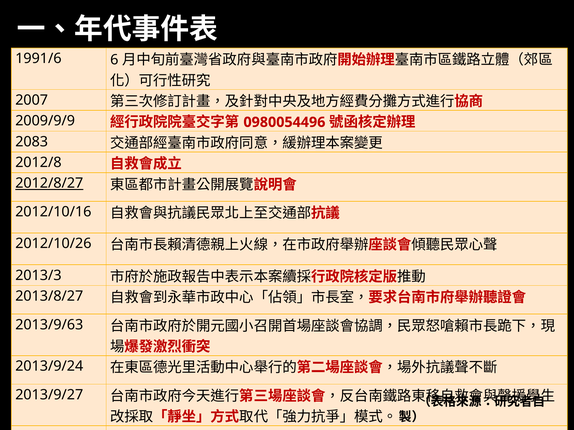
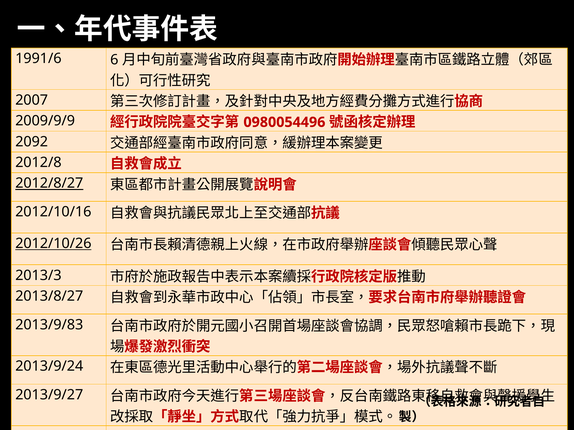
2083: 2083 -> 2092
2012/10/26 underline: none -> present
2013/9/63: 2013/9/63 -> 2013/9/83
